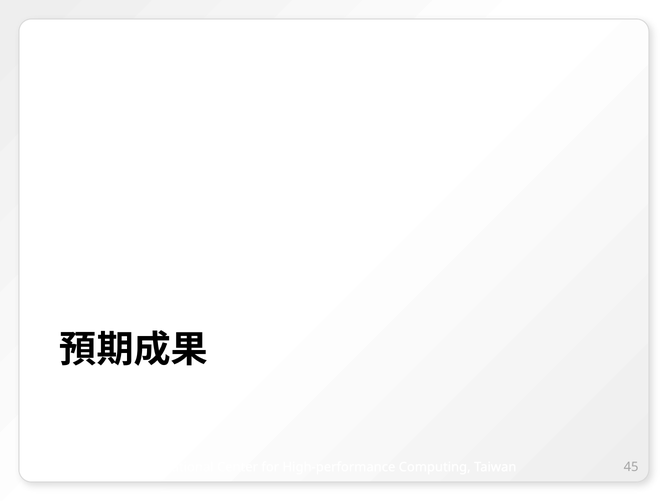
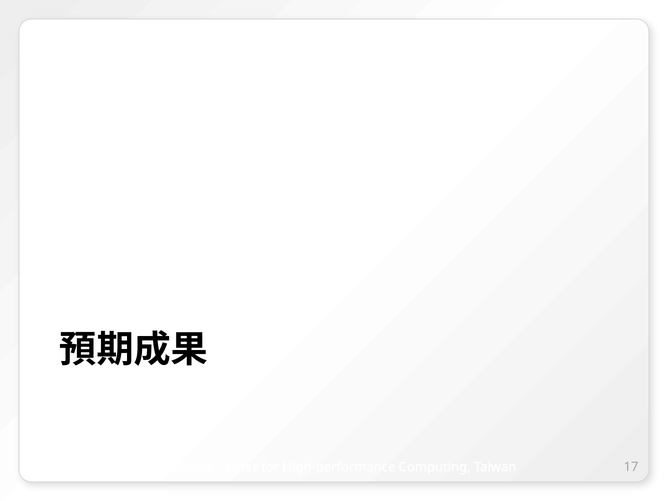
45: 45 -> 17
